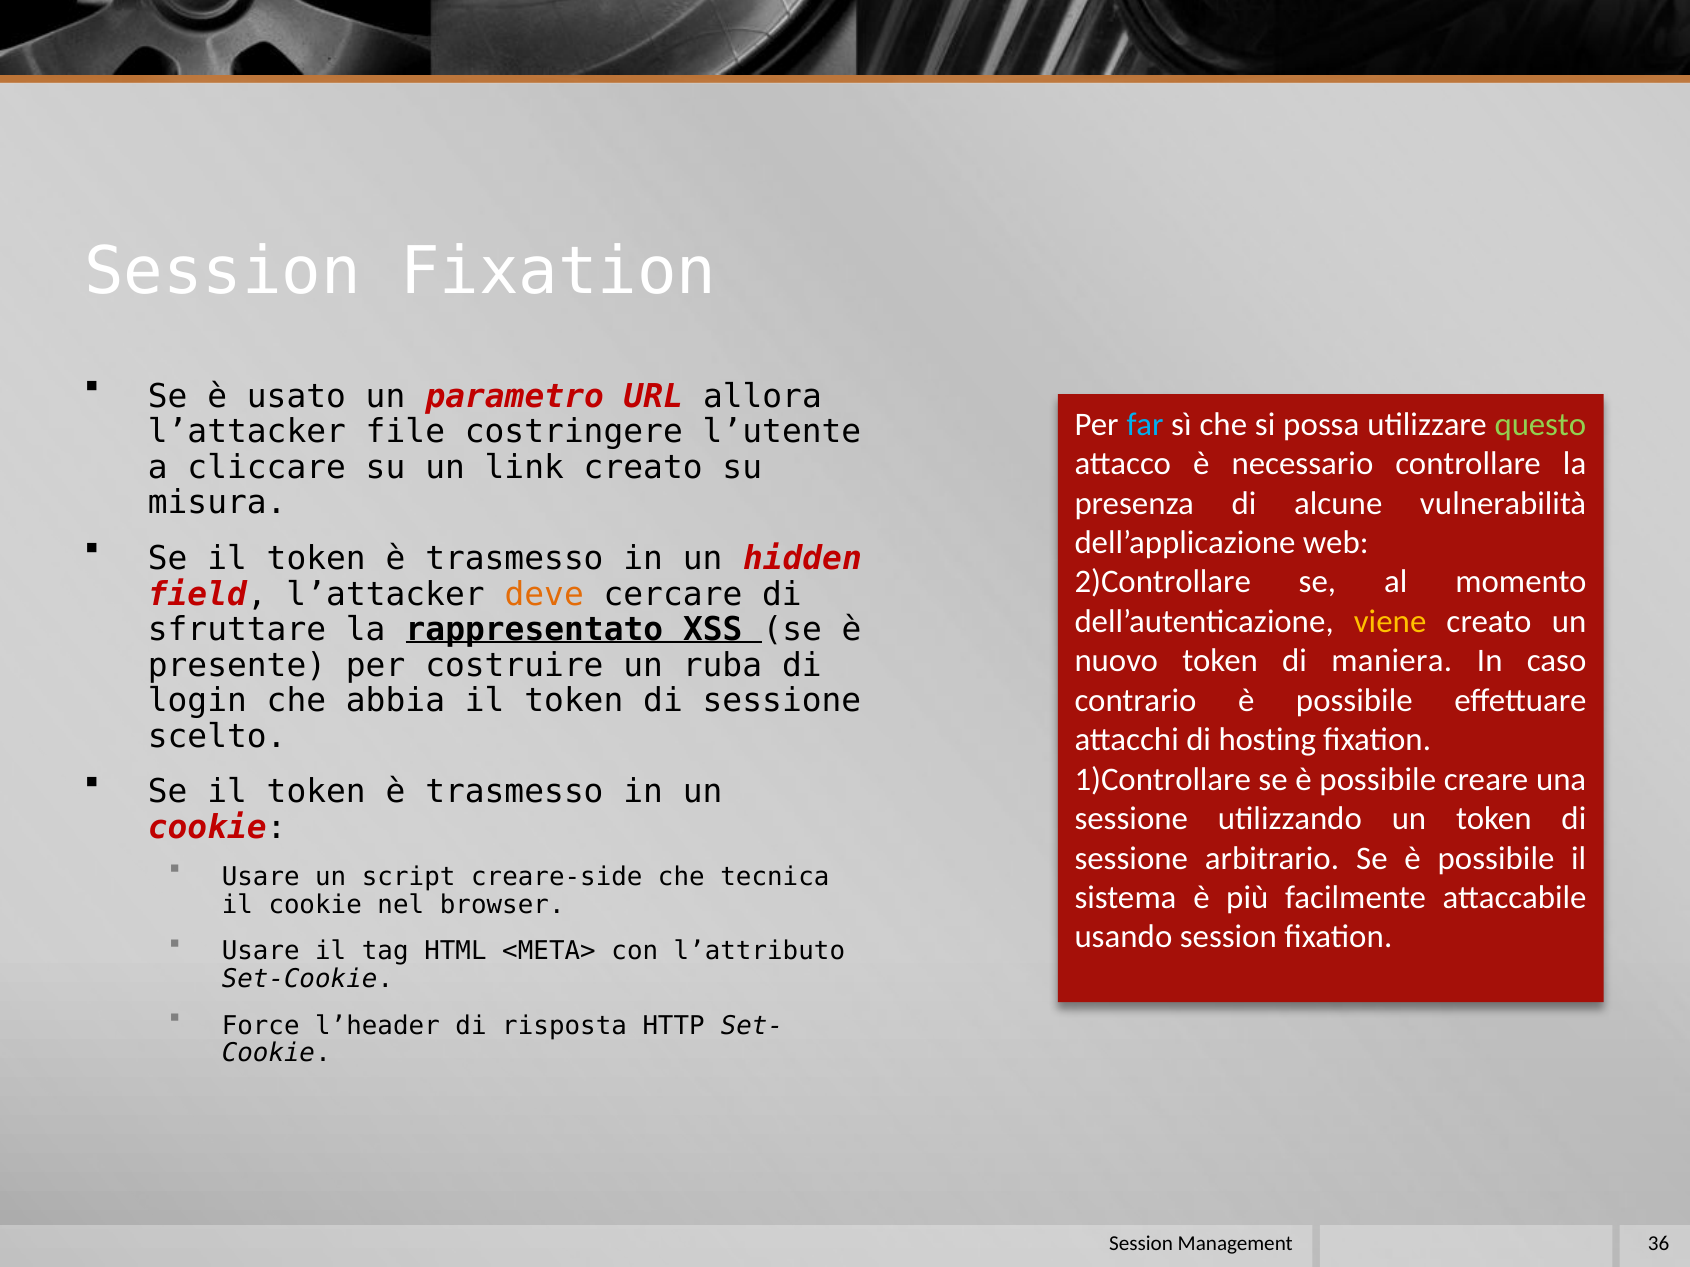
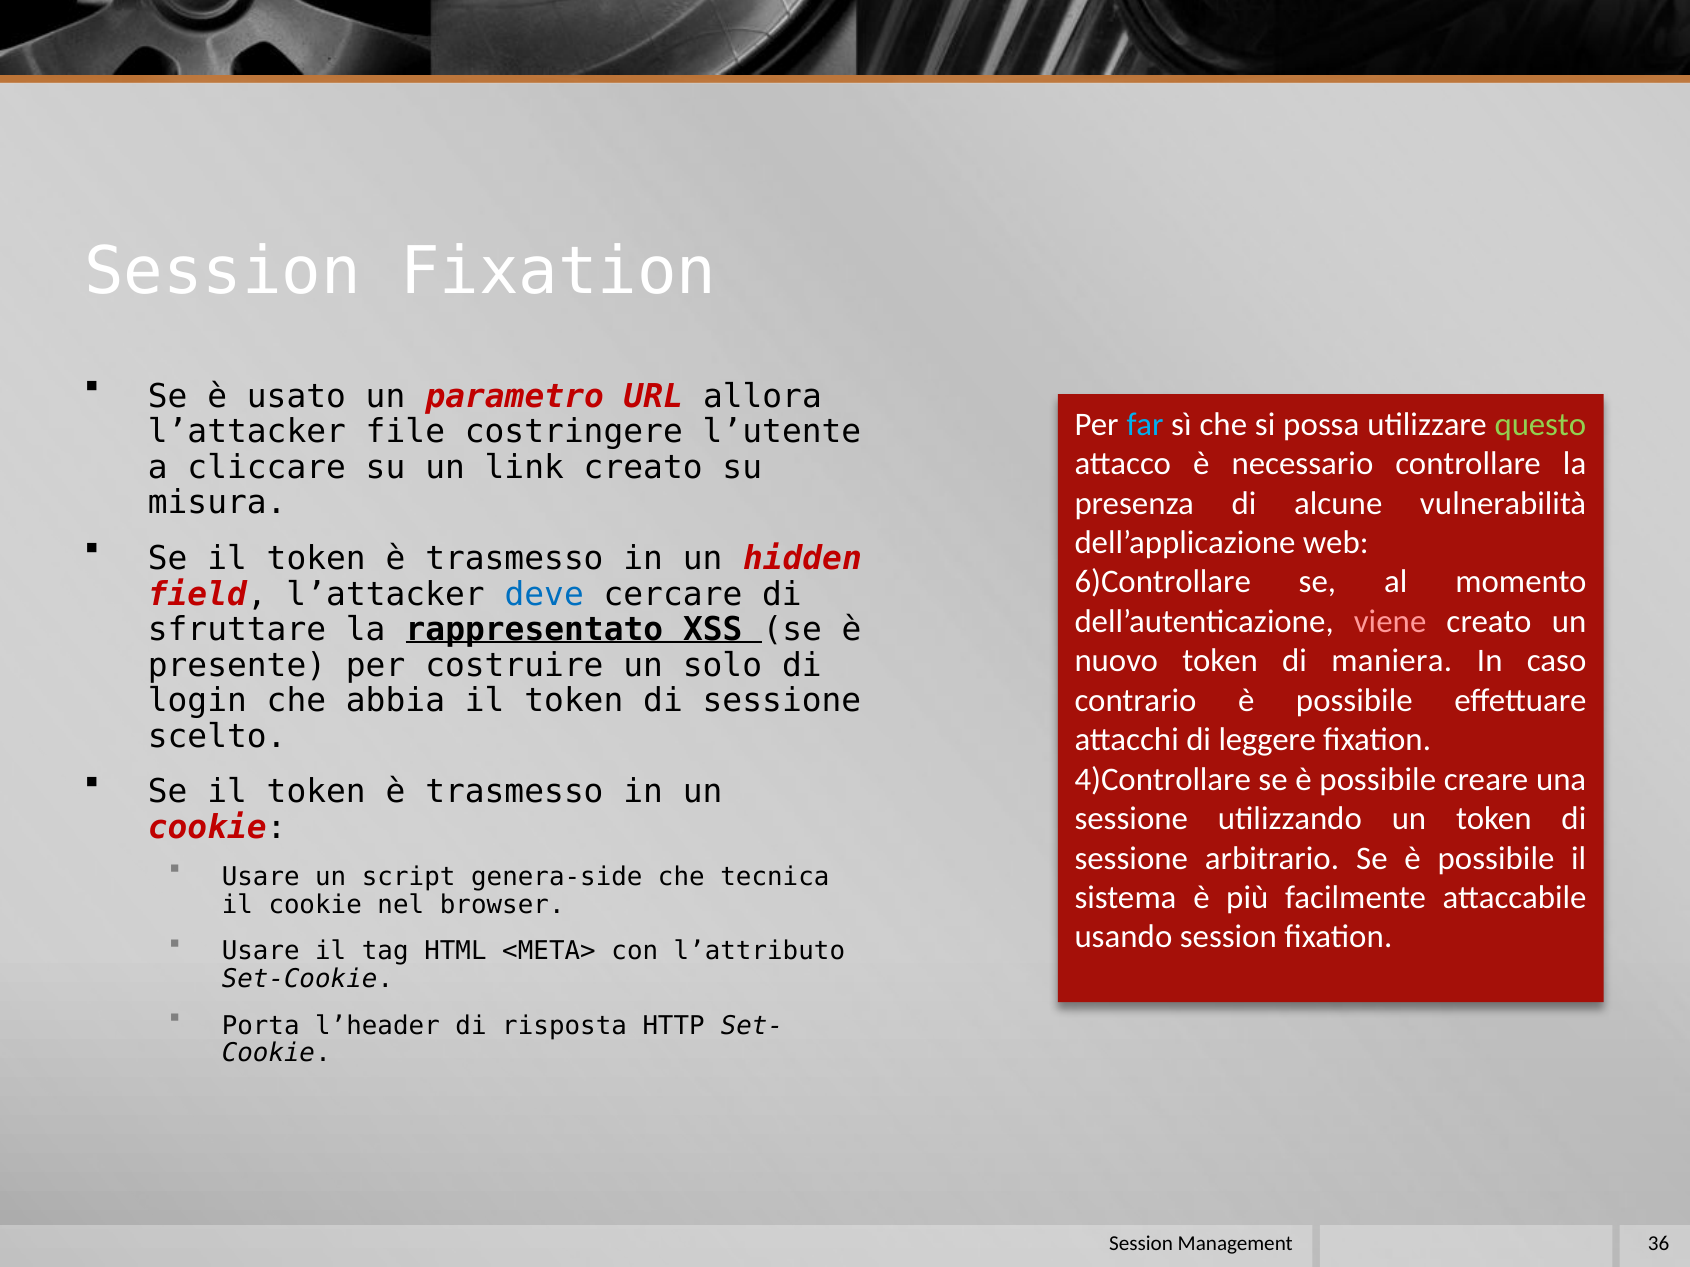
2)Controllare: 2)Controllare -> 6)Controllare
deve colour: orange -> blue
viene colour: yellow -> pink
ruba: ruba -> solo
hosting: hosting -> leggere
1)Controllare: 1)Controllare -> 4)Controllare
creare-side: creare-side -> genera-side
Force: Force -> Porta
